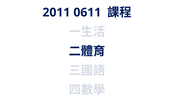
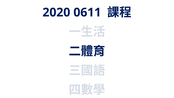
2011: 2011 -> 2020
